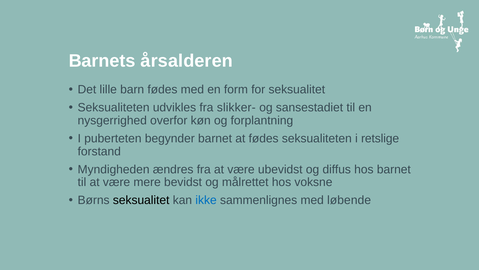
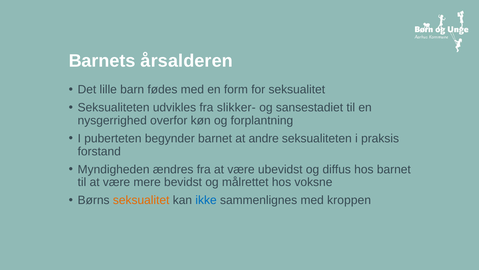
at fødes: fødes -> andre
retslige: retslige -> praksis
seksualitet at (141, 200) colour: black -> orange
løbende: løbende -> kroppen
